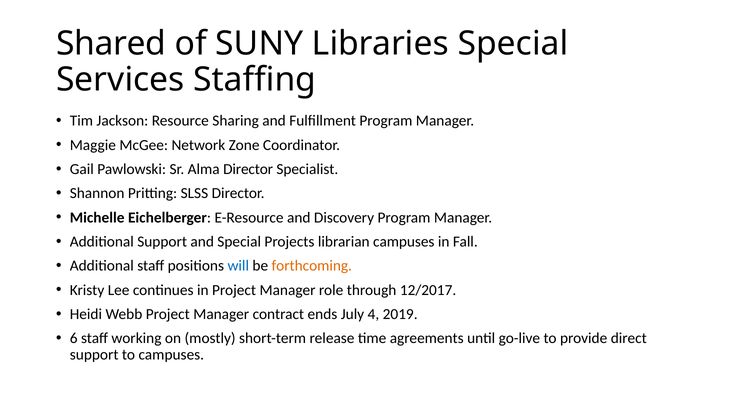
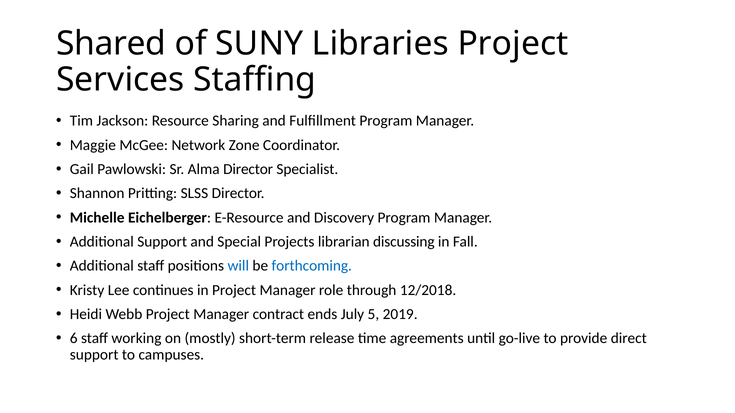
Libraries Special: Special -> Project
librarian campuses: campuses -> discussing
forthcoming colour: orange -> blue
12/2017: 12/2017 -> 12/2018
4: 4 -> 5
